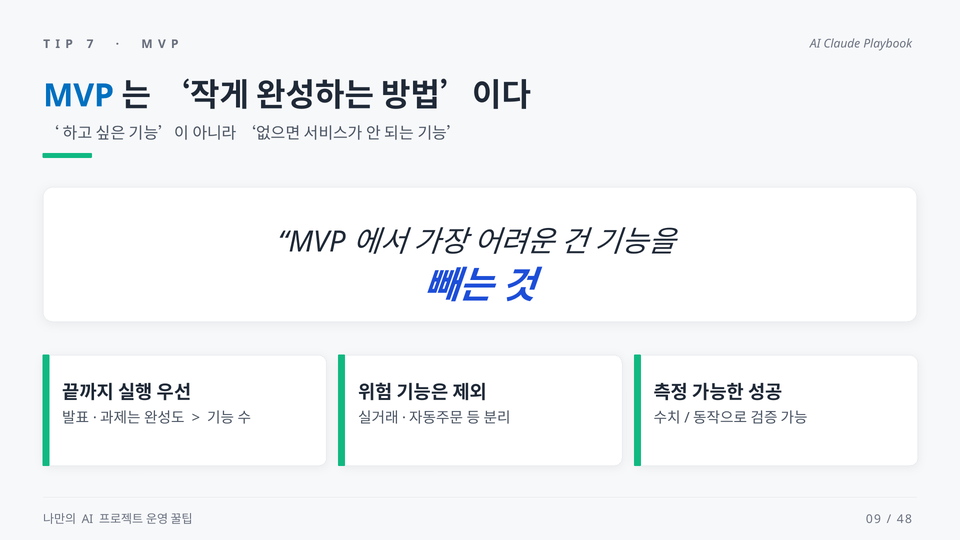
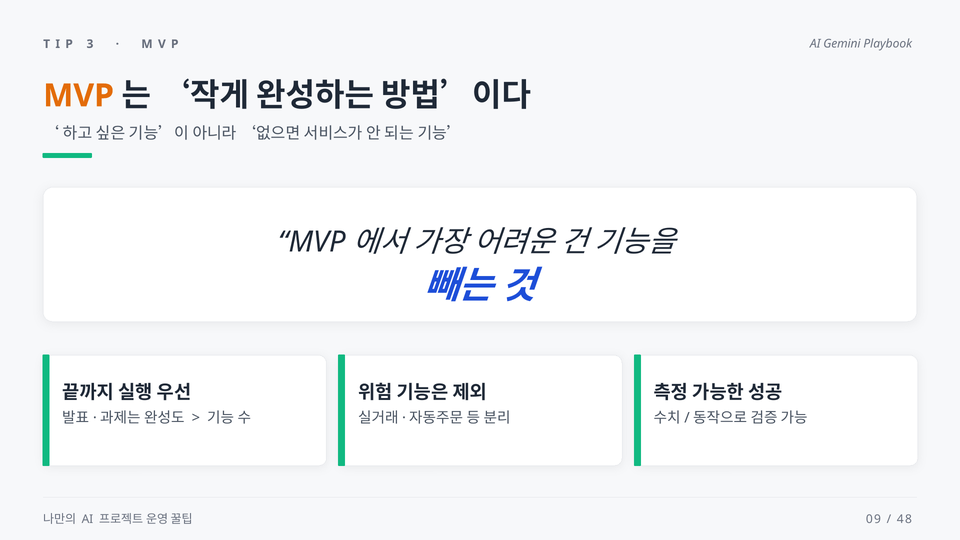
7: 7 -> 3
Claude: Claude -> Gemini
MVP at (79, 96) colour: blue -> orange
